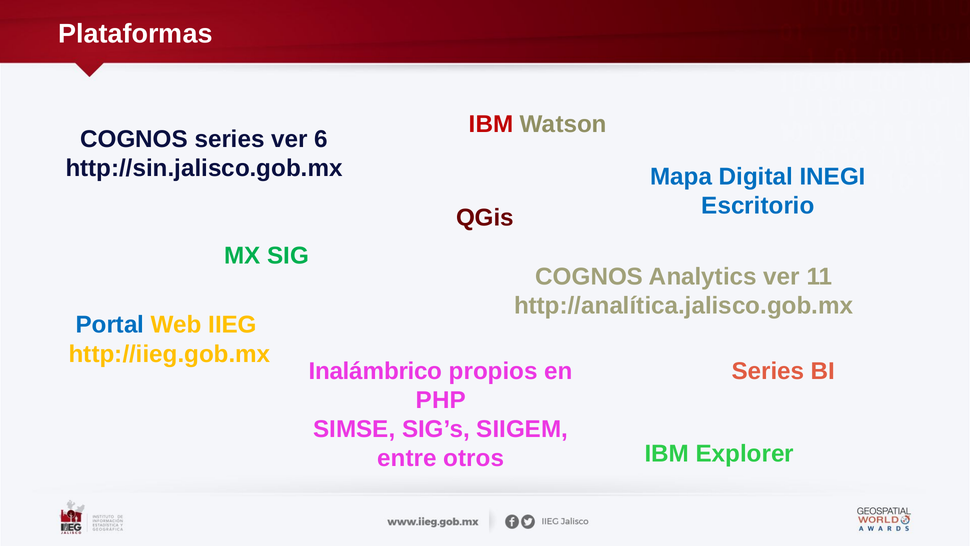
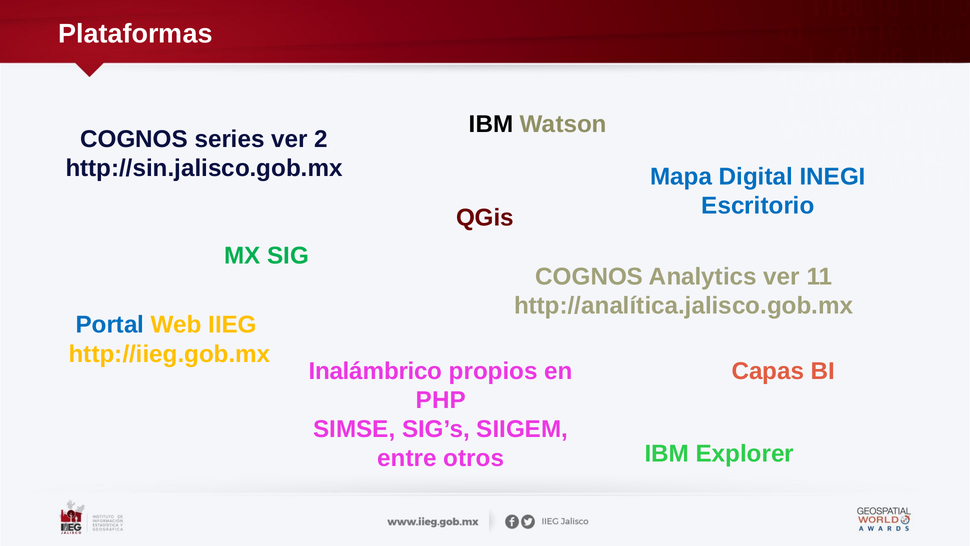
IBM at (491, 124) colour: red -> black
6: 6 -> 2
Series at (768, 371): Series -> Capas
